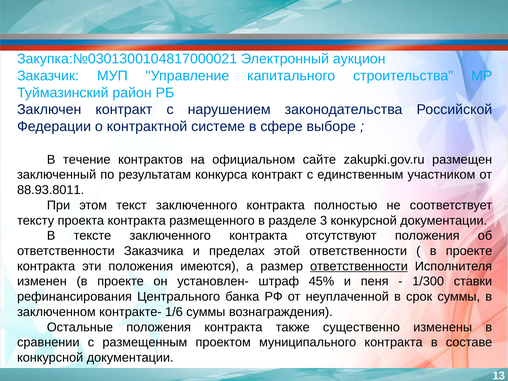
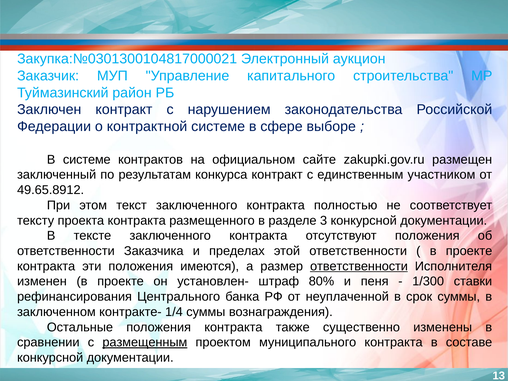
В течение: течение -> системе
88.93.8011: 88.93.8011 -> 49.65.8912
45%: 45% -> 80%
1/6: 1/6 -> 1/4
размещенным underline: none -> present
